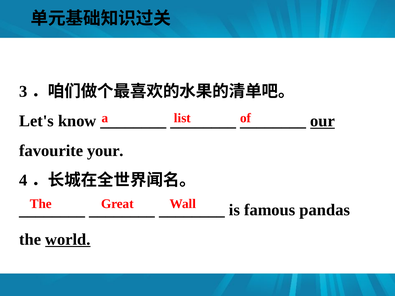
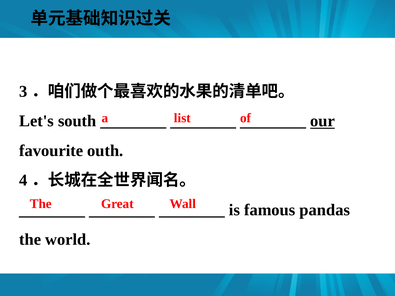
know: know -> south
your: your -> outh
world underline: present -> none
